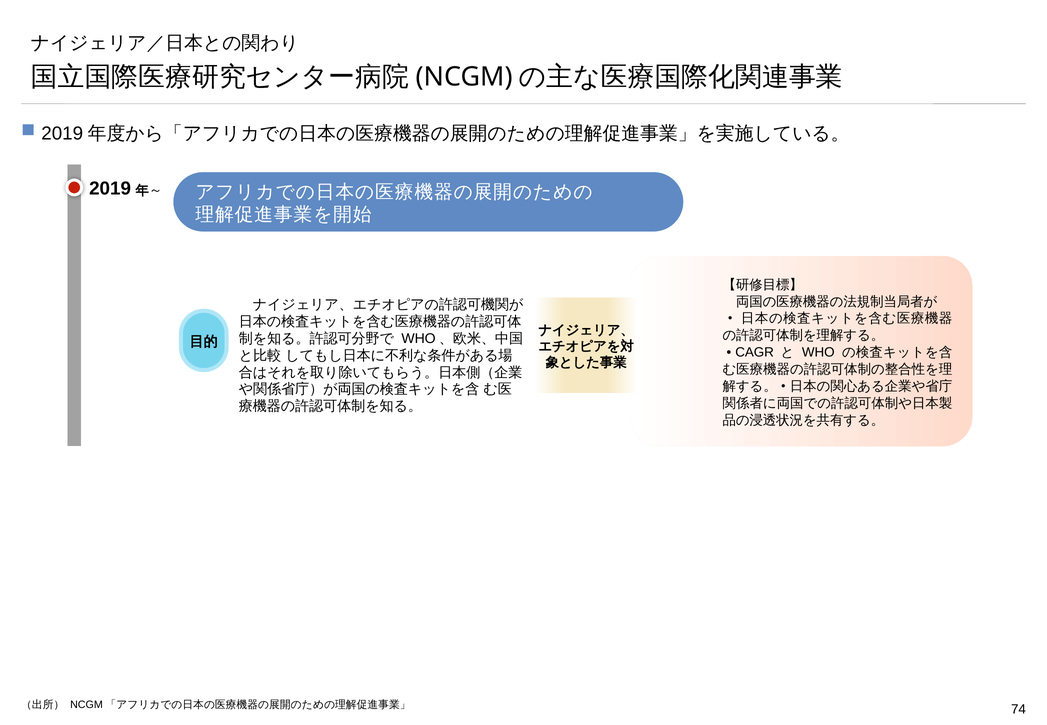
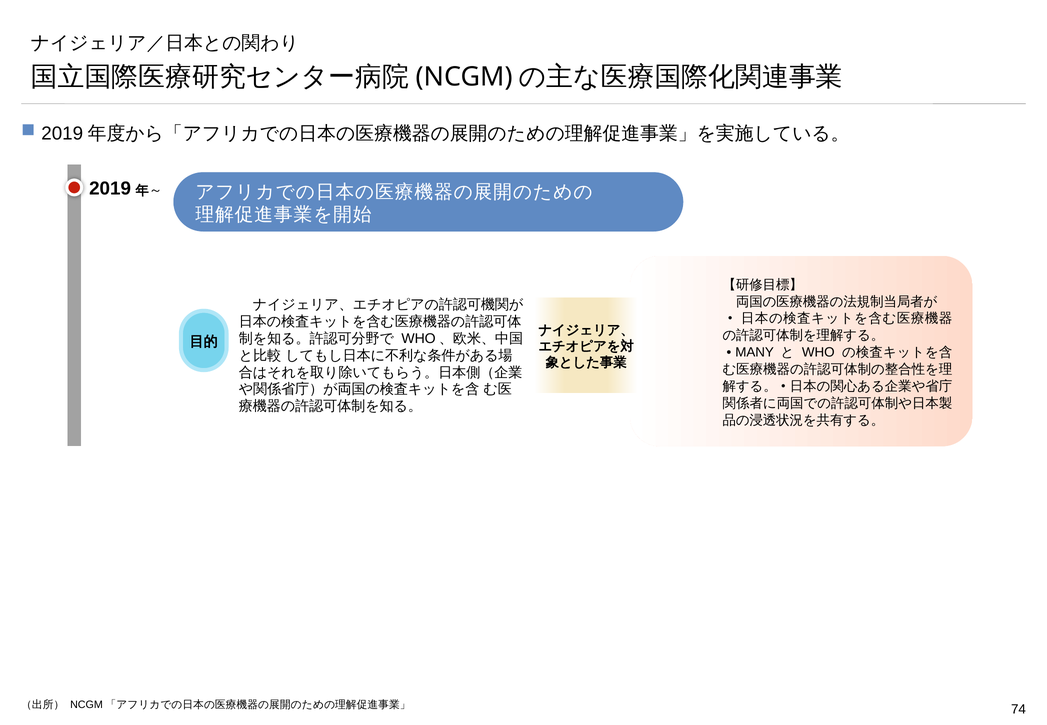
CAGR: CAGR -> MANY
